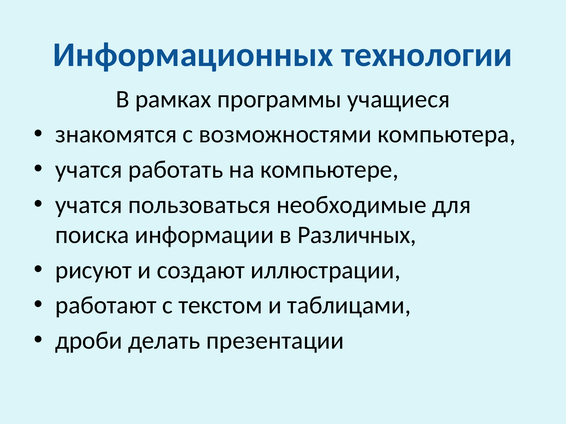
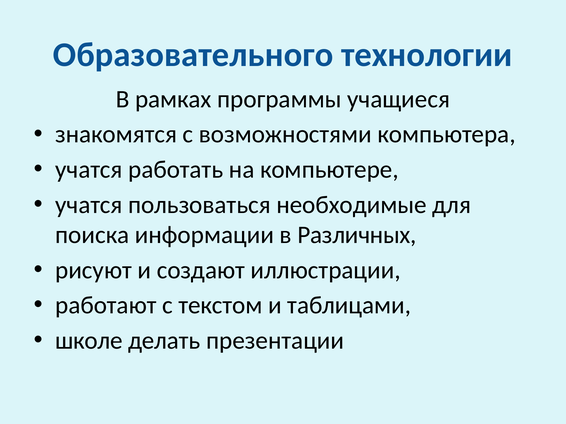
Информационных: Информационных -> Образовательного
дроби: дроби -> школе
